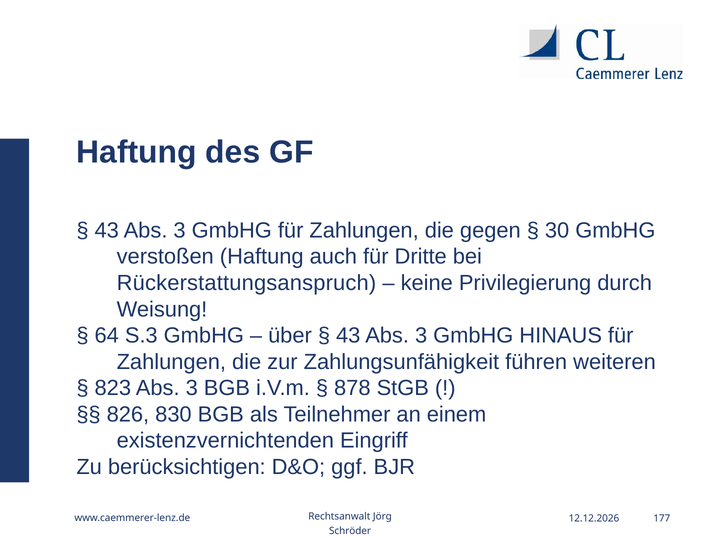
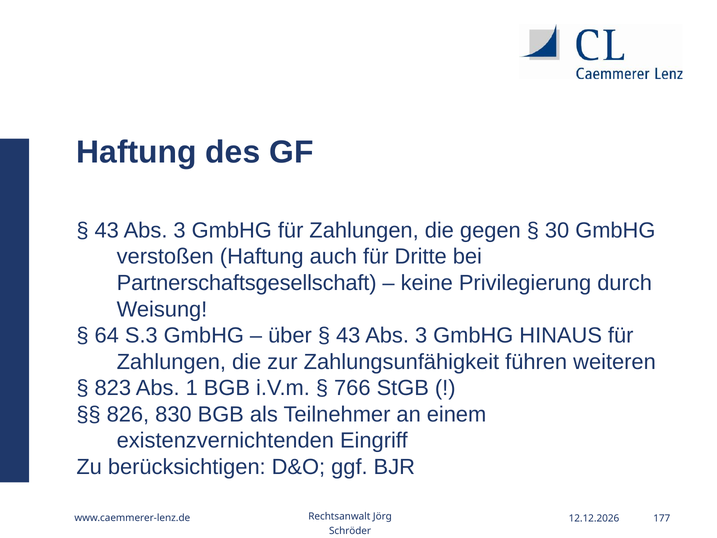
Rückerstattungsanspruch: Rückerstattungsanspruch -> Partnerschaftsgesellschaft
823 Abs 3: 3 -> 1
878: 878 -> 766
